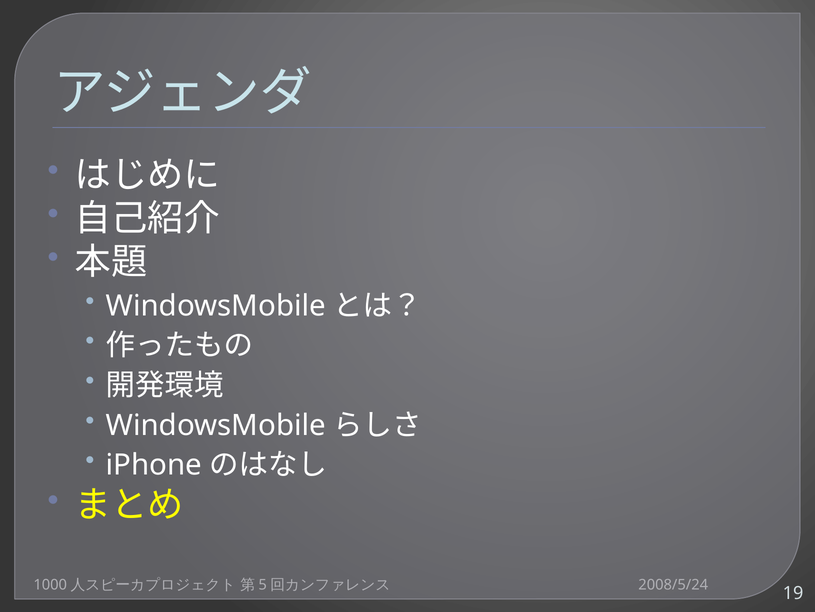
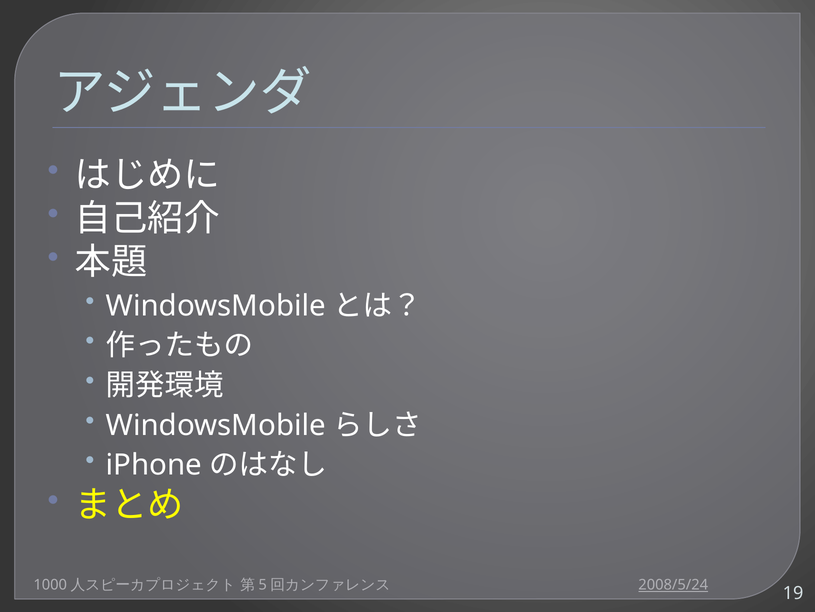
2008/5/24 underline: none -> present
